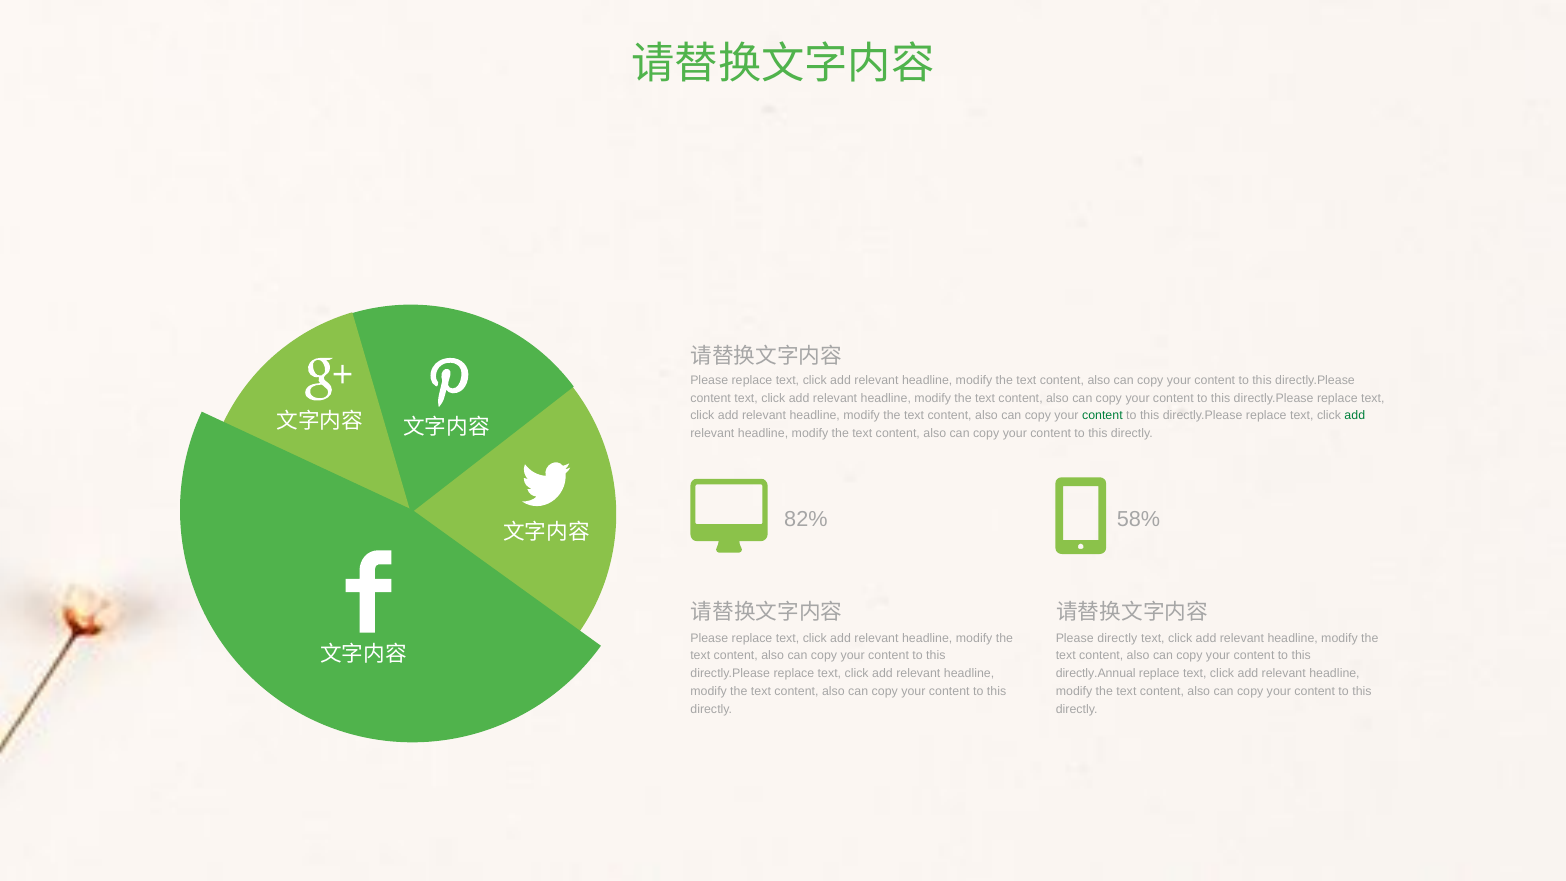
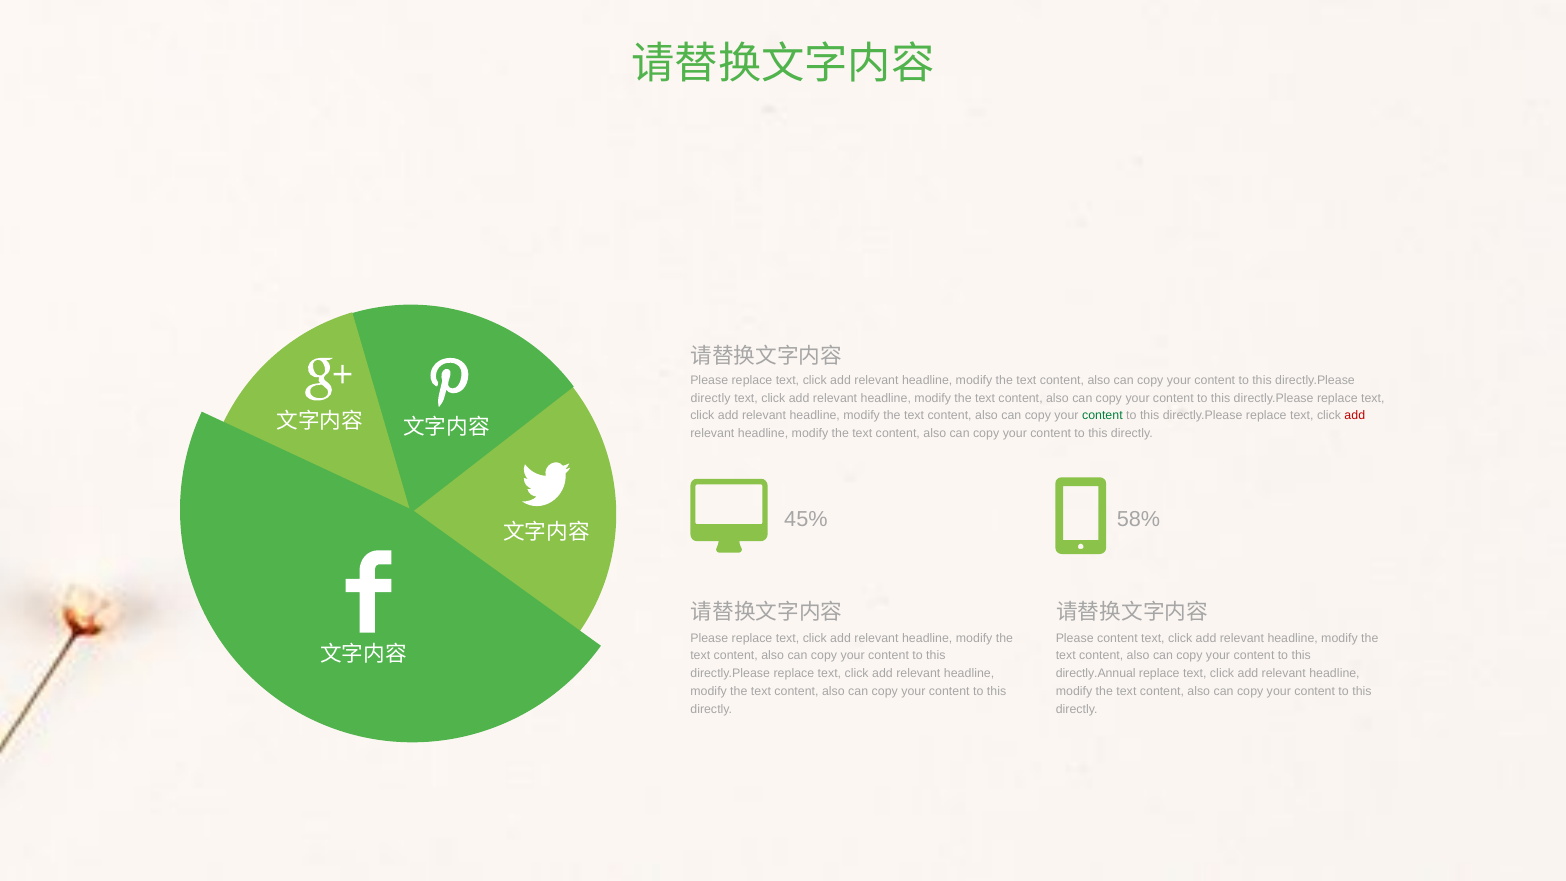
content at (711, 398): content -> directly
add at (1355, 416) colour: green -> red
82%: 82% -> 45%
Please directly: directly -> content
